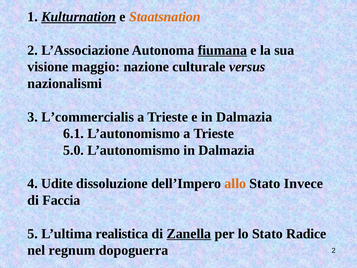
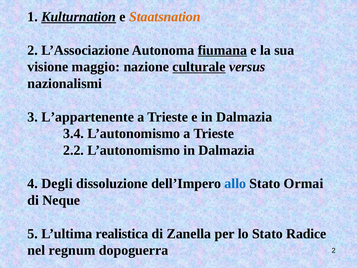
culturale underline: none -> present
L’commercialis: L’commercialis -> L’appartenente
6.1: 6.1 -> 3.4
5.0: 5.0 -> 2.2
Udite: Udite -> Degli
allo colour: orange -> blue
Invece: Invece -> Ormai
Faccia: Faccia -> Neque
Zanella underline: present -> none
